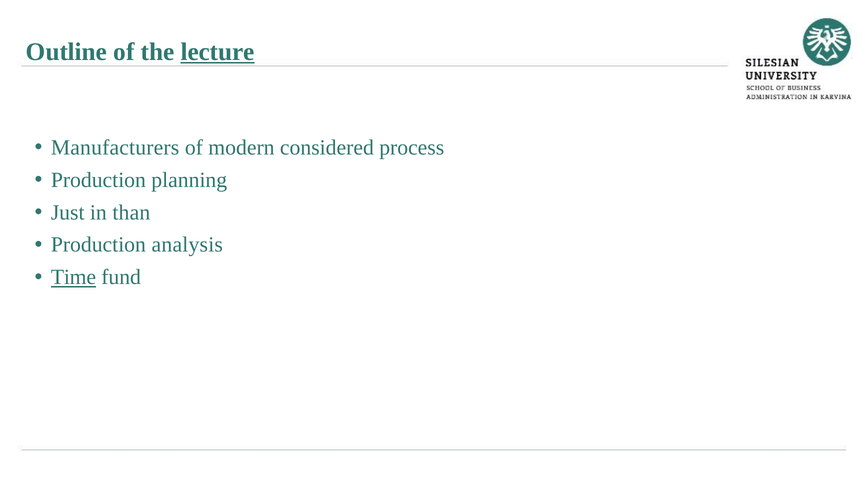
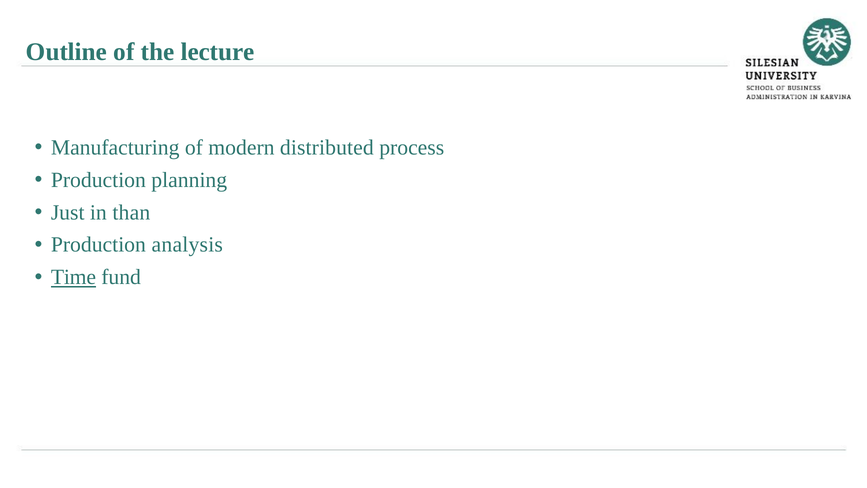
lecture underline: present -> none
Manufacturers: Manufacturers -> Manufacturing
considered: considered -> distributed
